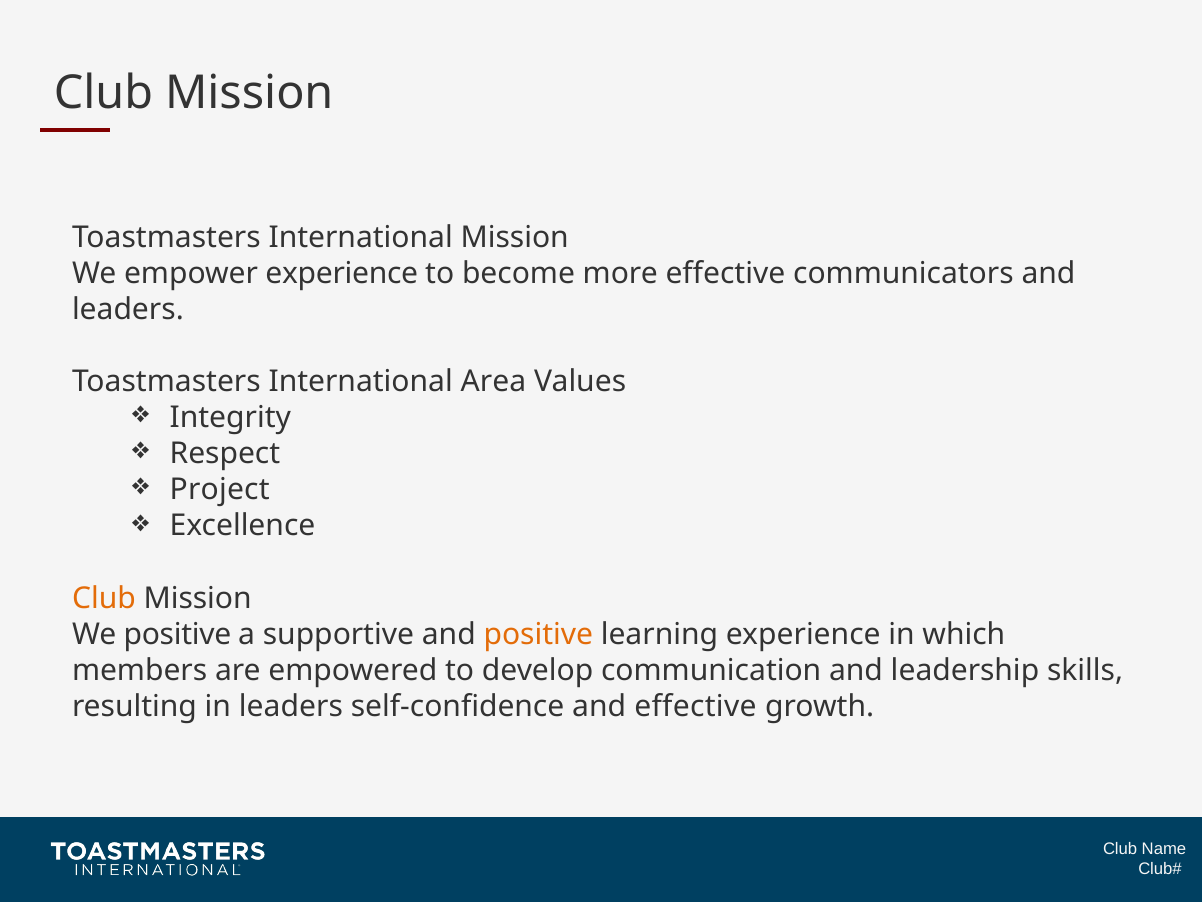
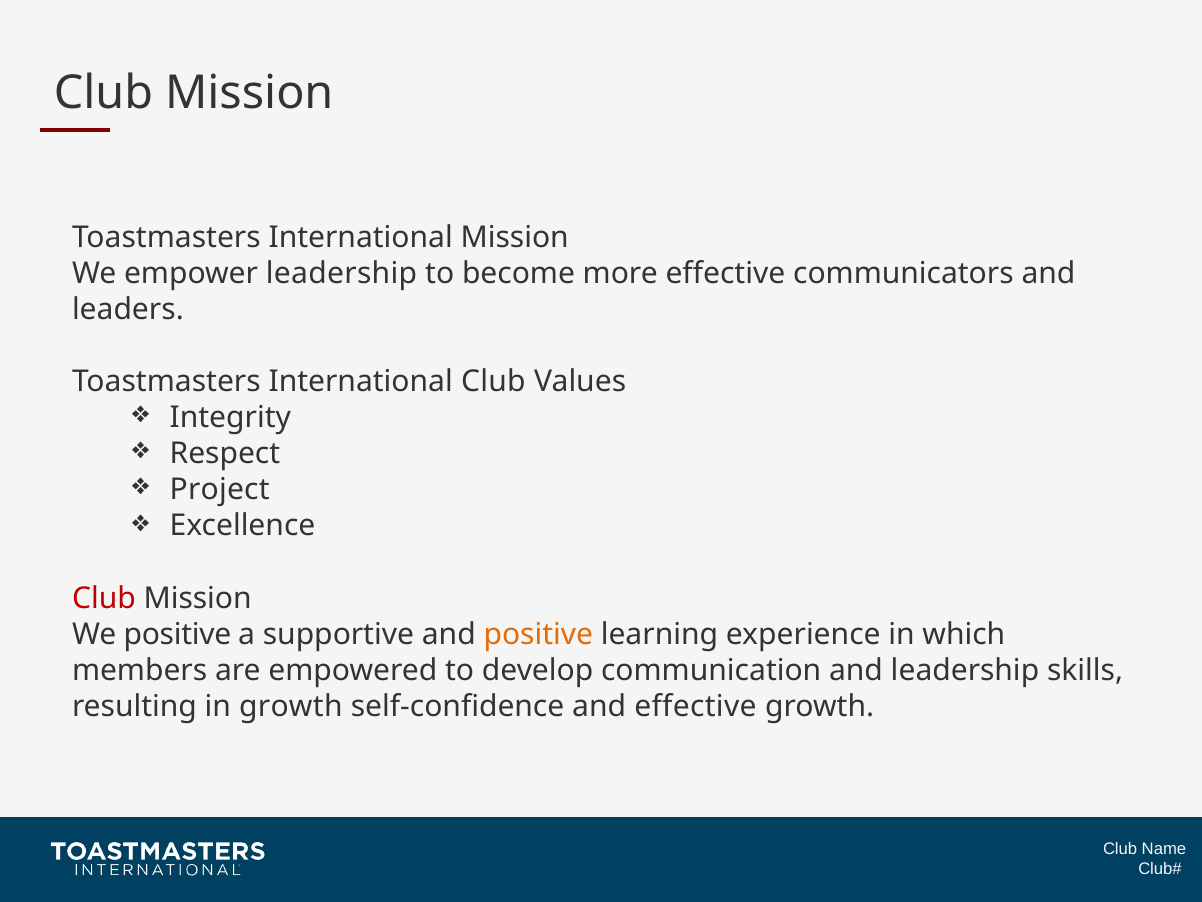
empower experience: experience -> leadership
International Area: Area -> Club
Club at (104, 598) colour: orange -> red
in leaders: leaders -> growth
